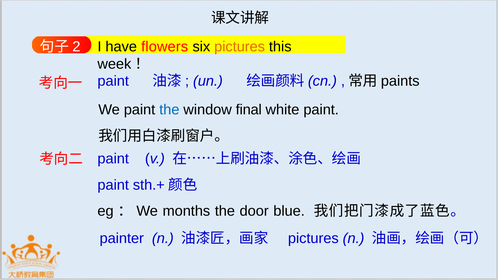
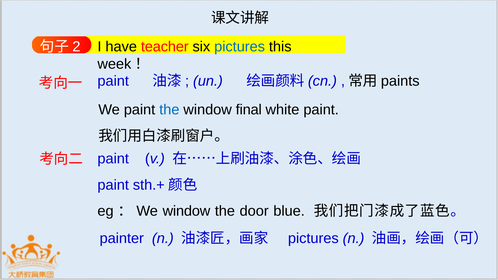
flowers: flowers -> teacher
pictures at (240, 47) colour: orange -> blue
We months: months -> window
